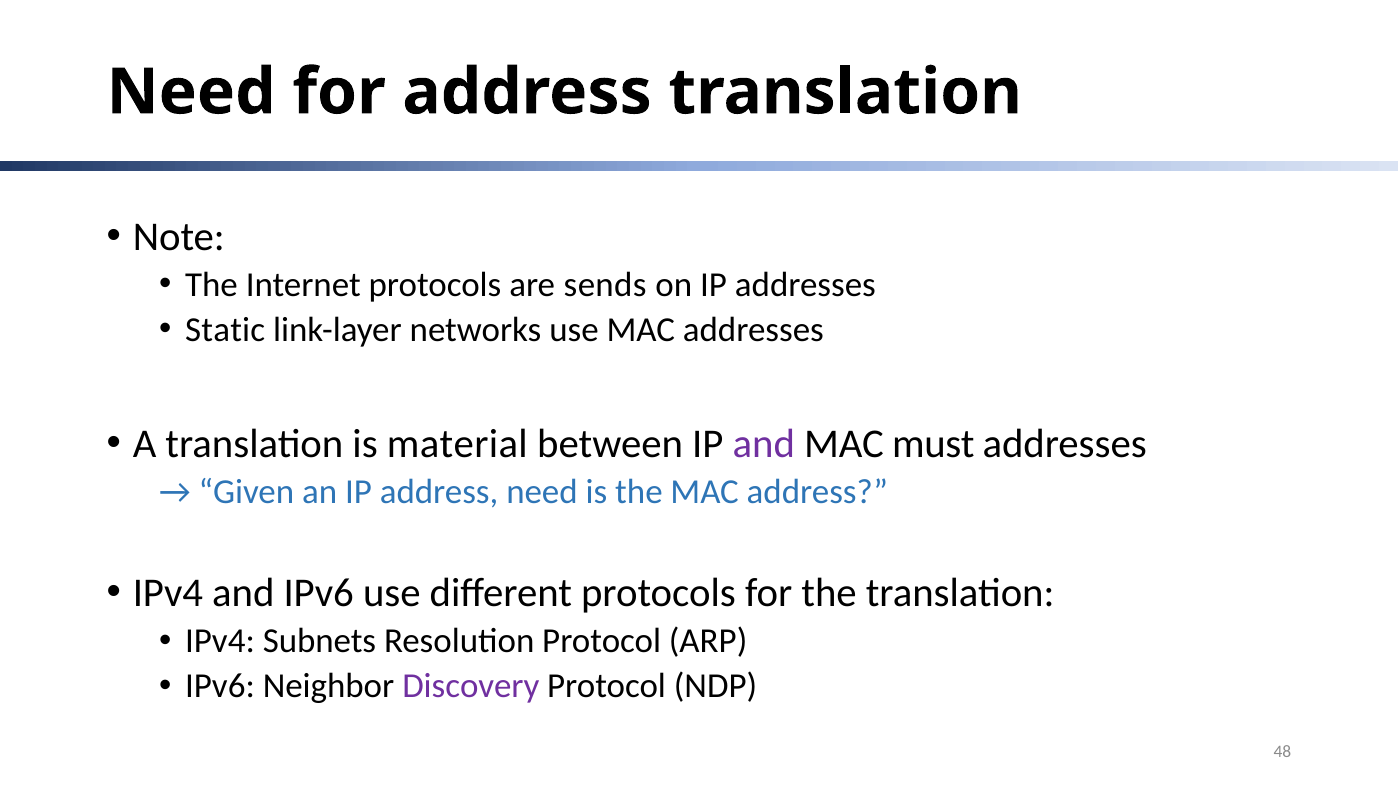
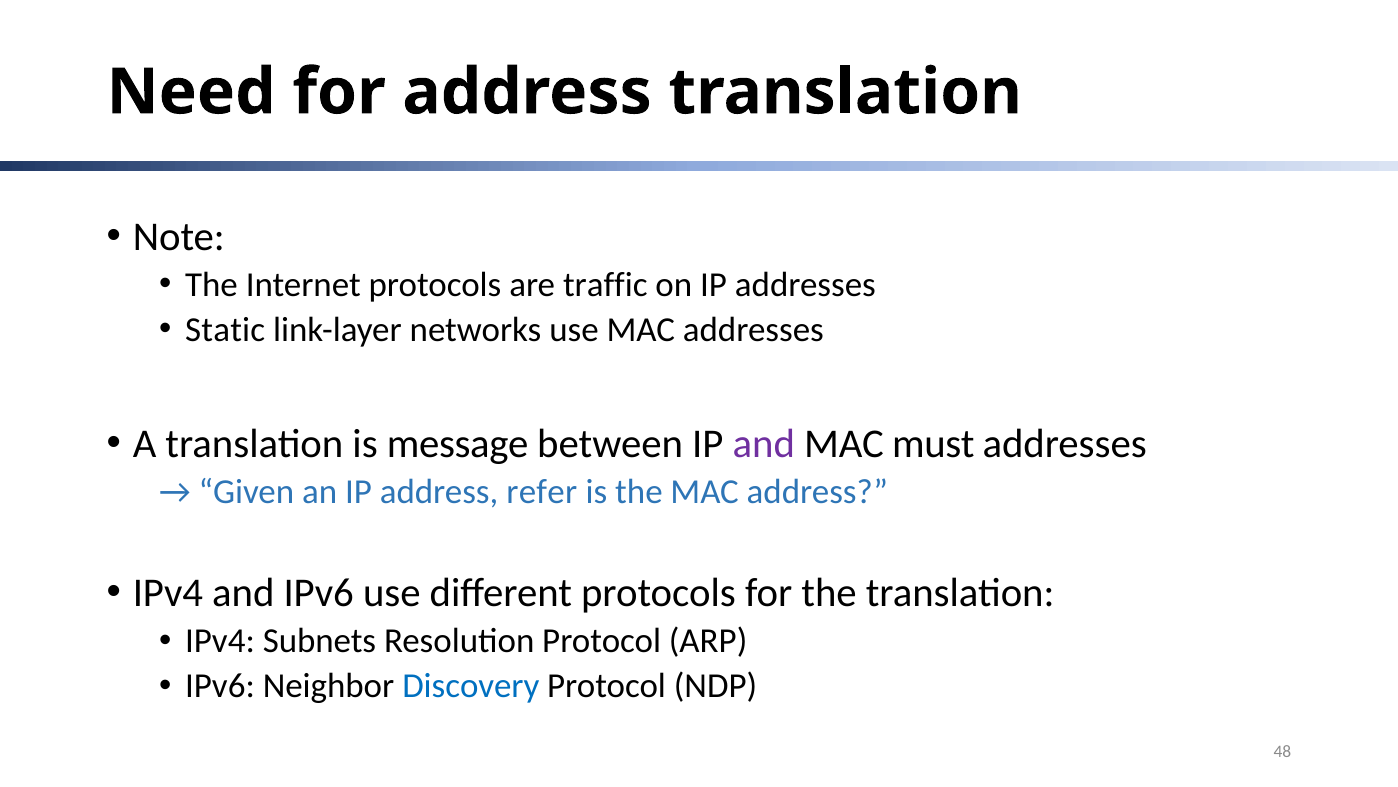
sends: sends -> traffic
material: material -> message
address need: need -> refer
Discovery colour: purple -> blue
